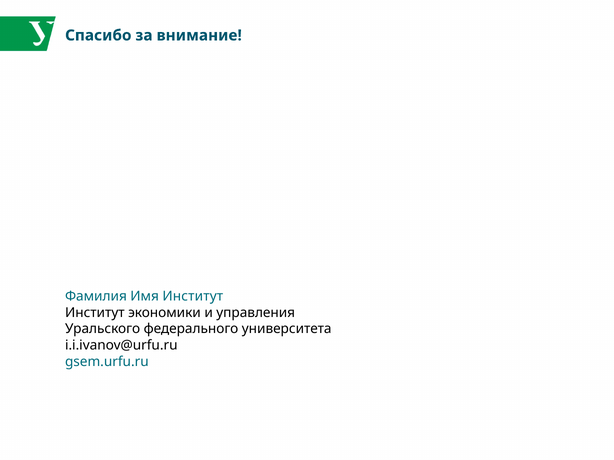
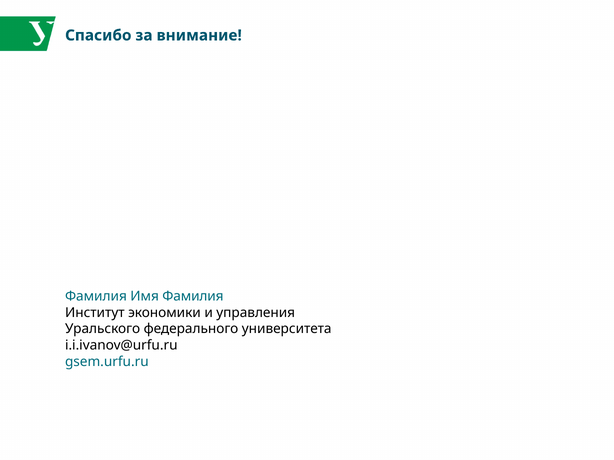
Имя Институт: Институт -> Фамилия
